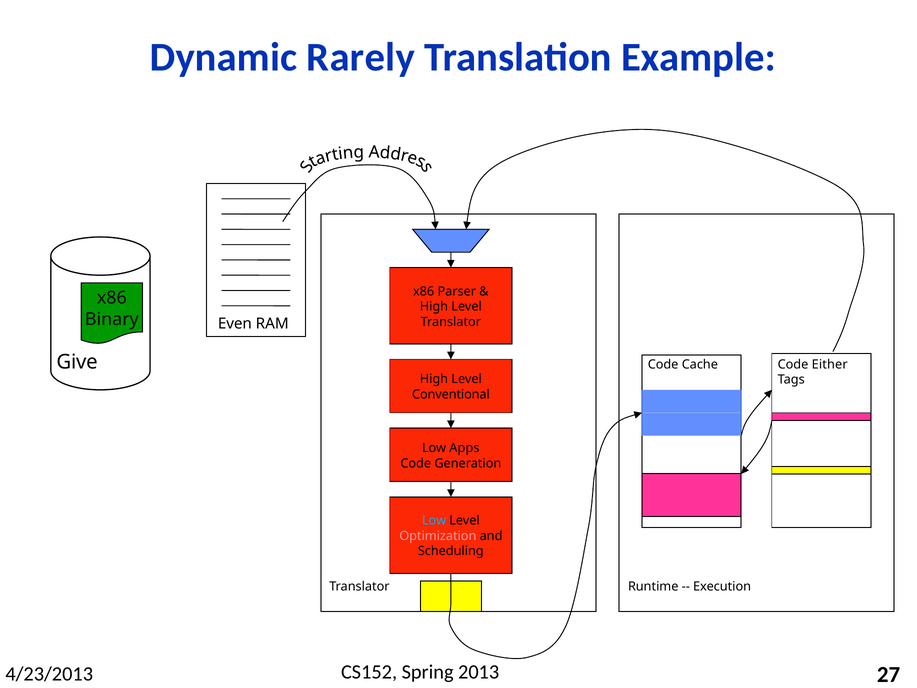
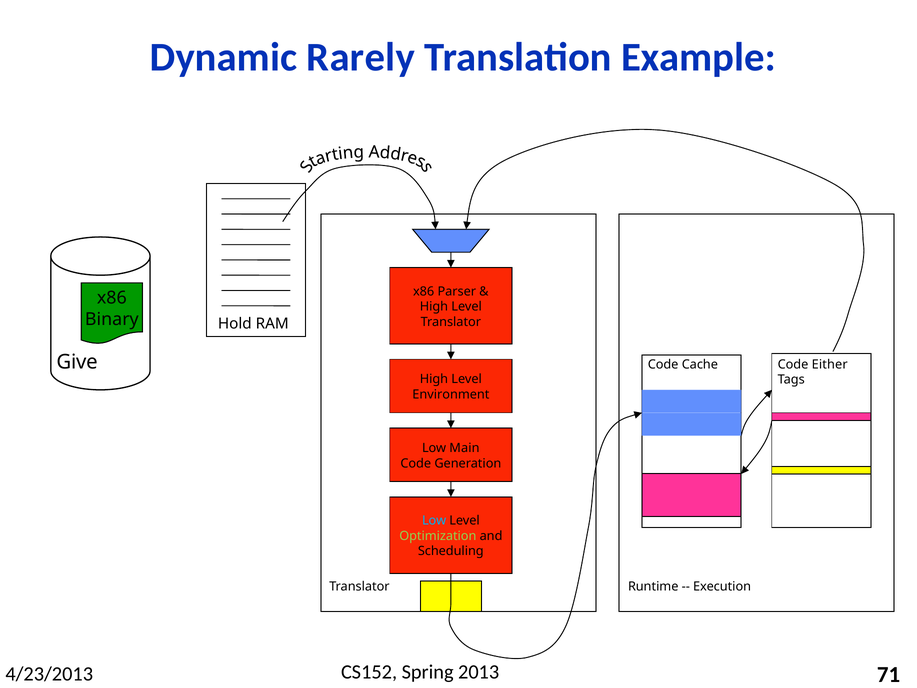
Even: Even -> Hold
Conventional: Conventional -> Environment
Apps: Apps -> Main
Optimization colour: pink -> light green
27: 27 -> 71
